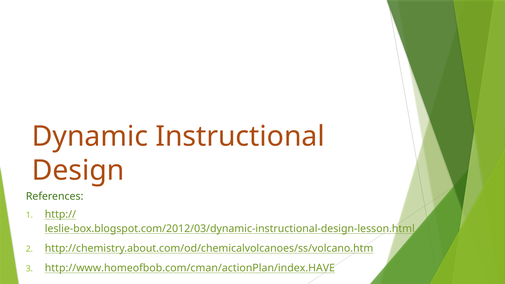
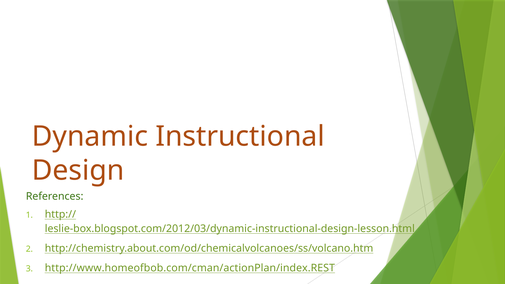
http://www.homeofbob.com/cman/actionPlan/index.HAVE: http://www.homeofbob.com/cman/actionPlan/index.HAVE -> http://www.homeofbob.com/cman/actionPlan/index.REST
